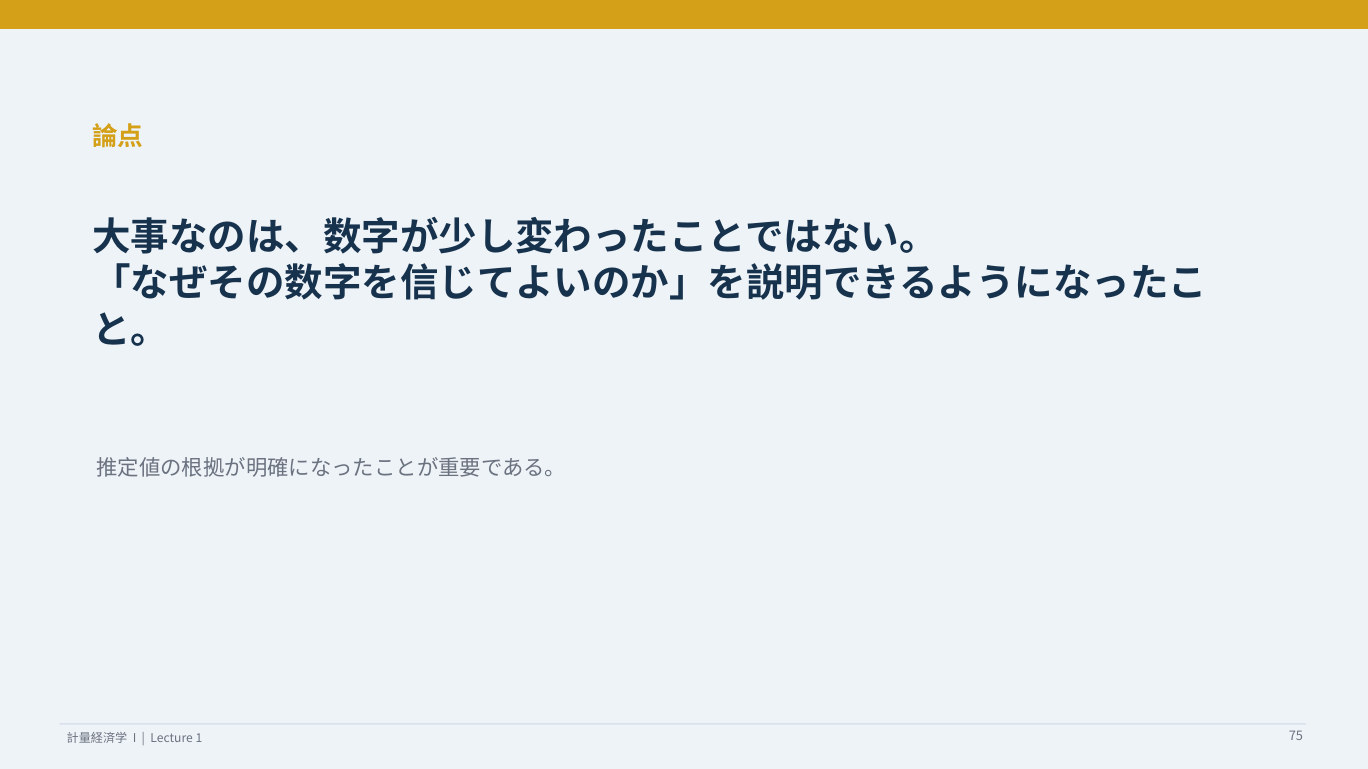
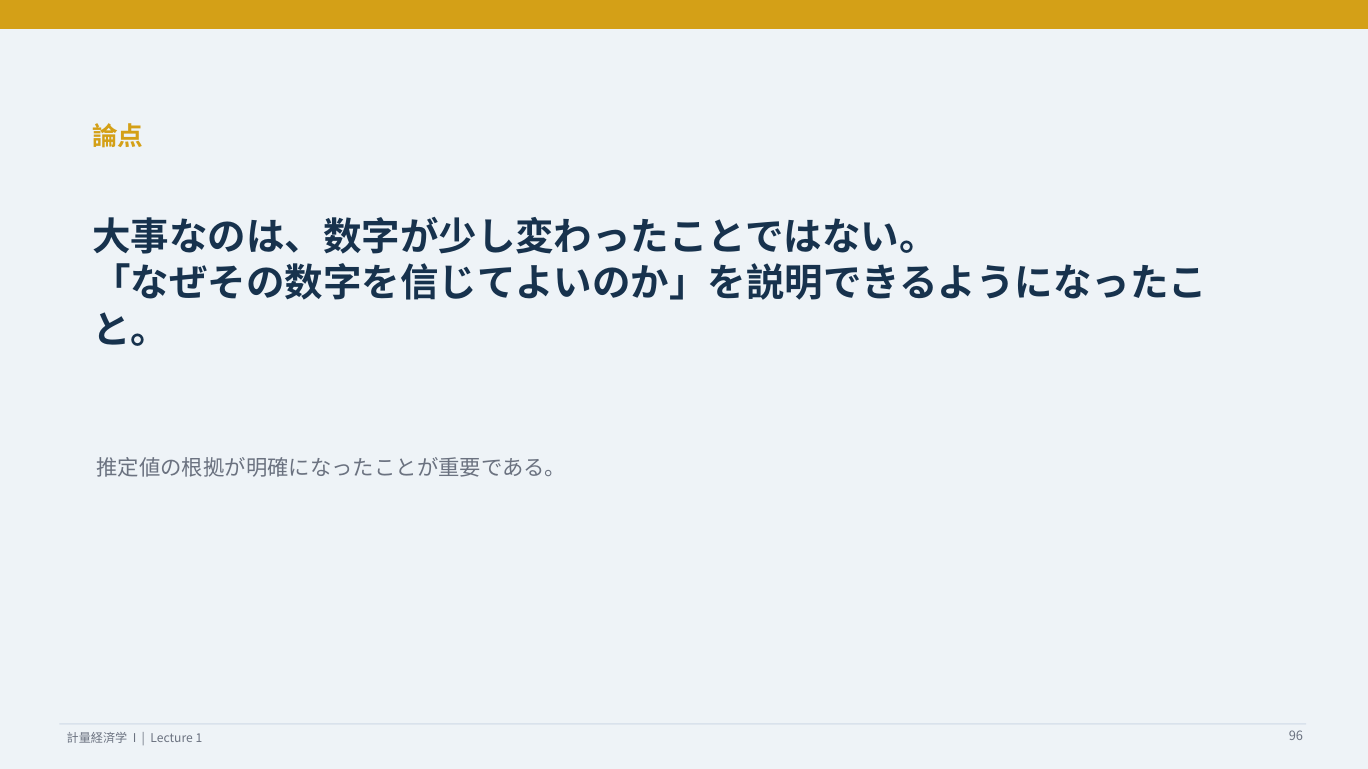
75: 75 -> 96
